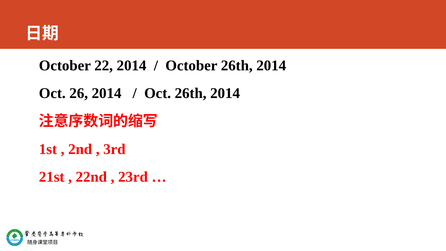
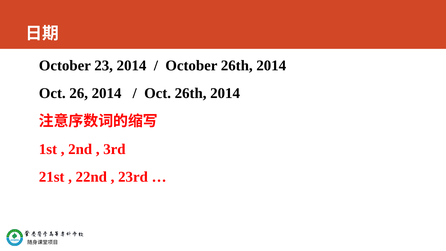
22: 22 -> 23
